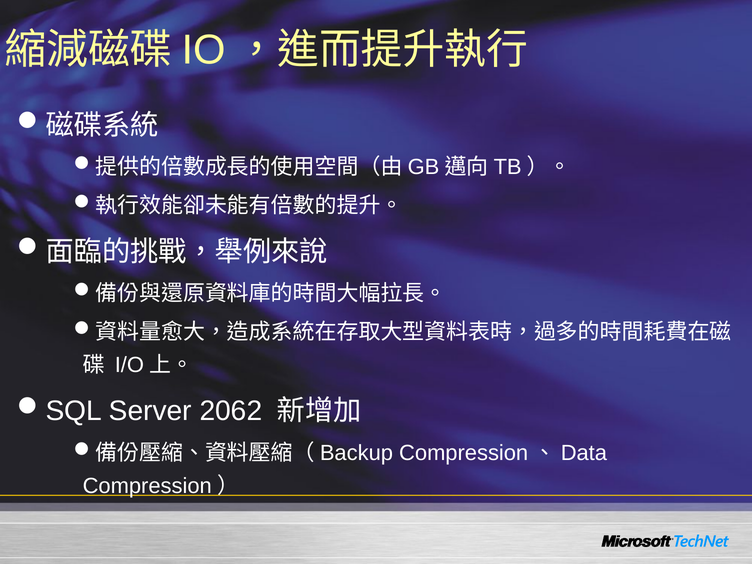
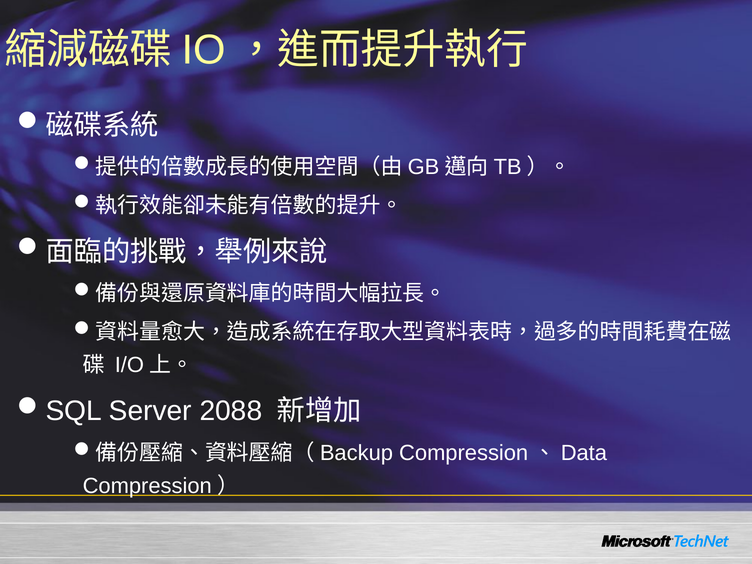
2062: 2062 -> 2088
